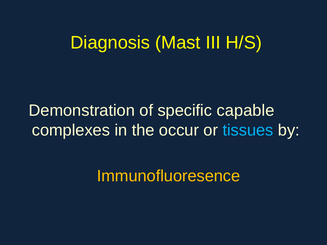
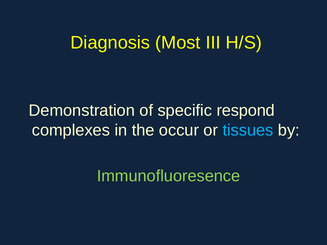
Mast: Mast -> Most
capable: capable -> respond
Immunofluoresence colour: yellow -> light green
